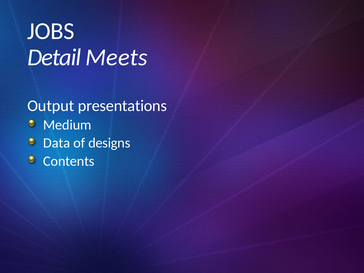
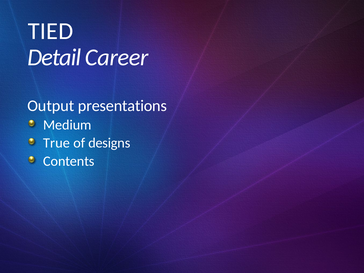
JOBS: JOBS -> TIED
Meets: Meets -> Career
Data: Data -> True
